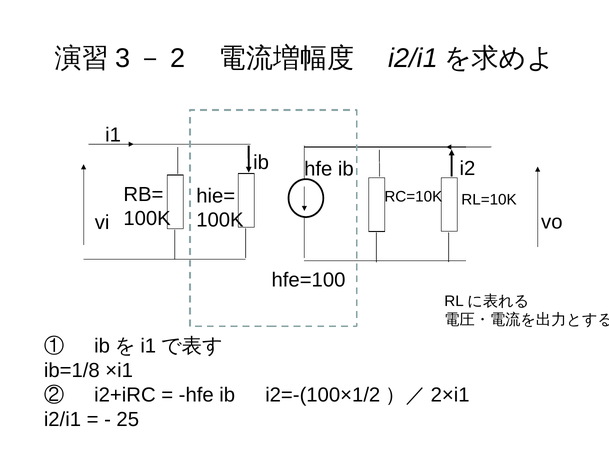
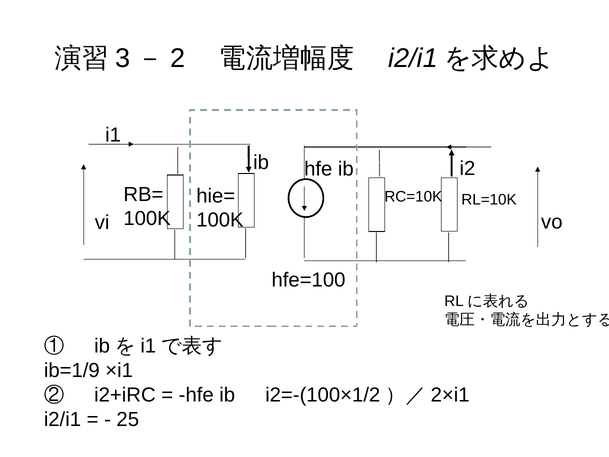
ib=1/8: ib=1/8 -> ib=1/9
